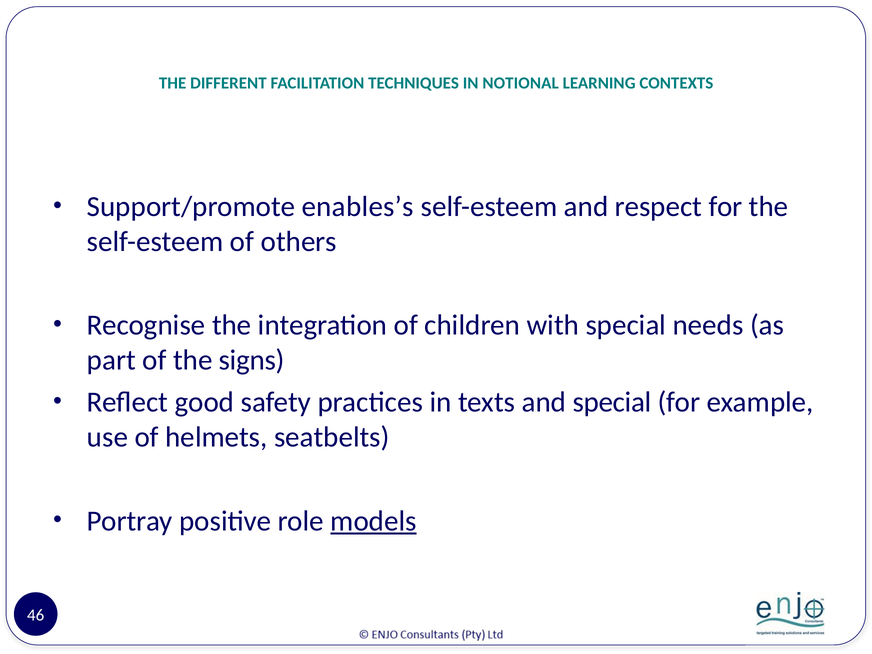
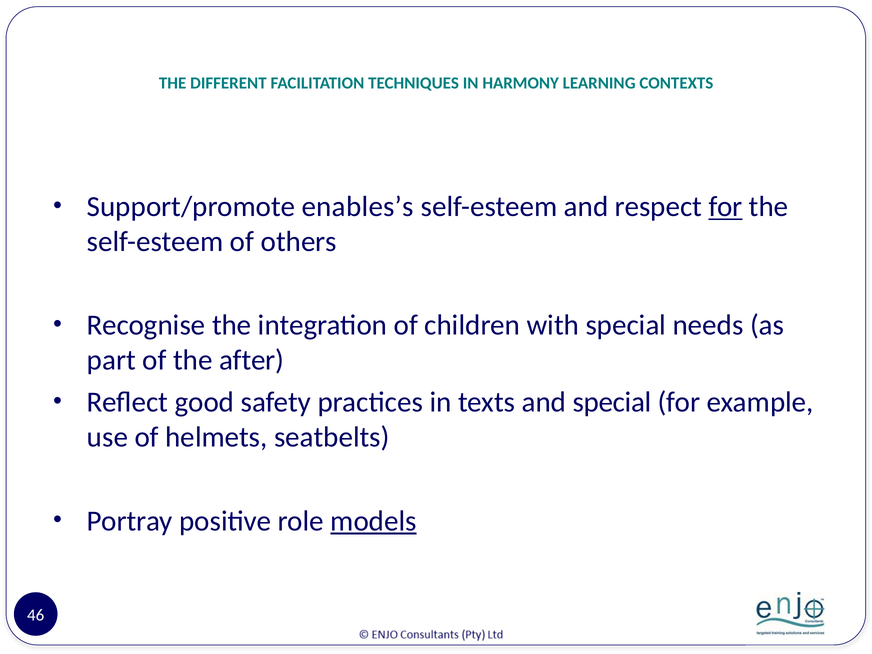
NOTIONAL: NOTIONAL -> HARMONY
for at (726, 207) underline: none -> present
signs: signs -> after
